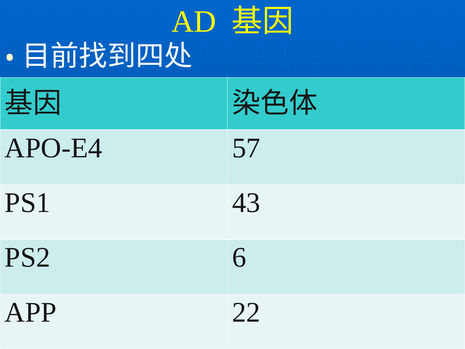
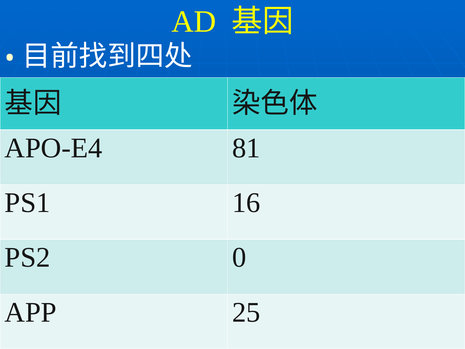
57: 57 -> 81
43: 43 -> 16
6: 6 -> 0
22: 22 -> 25
